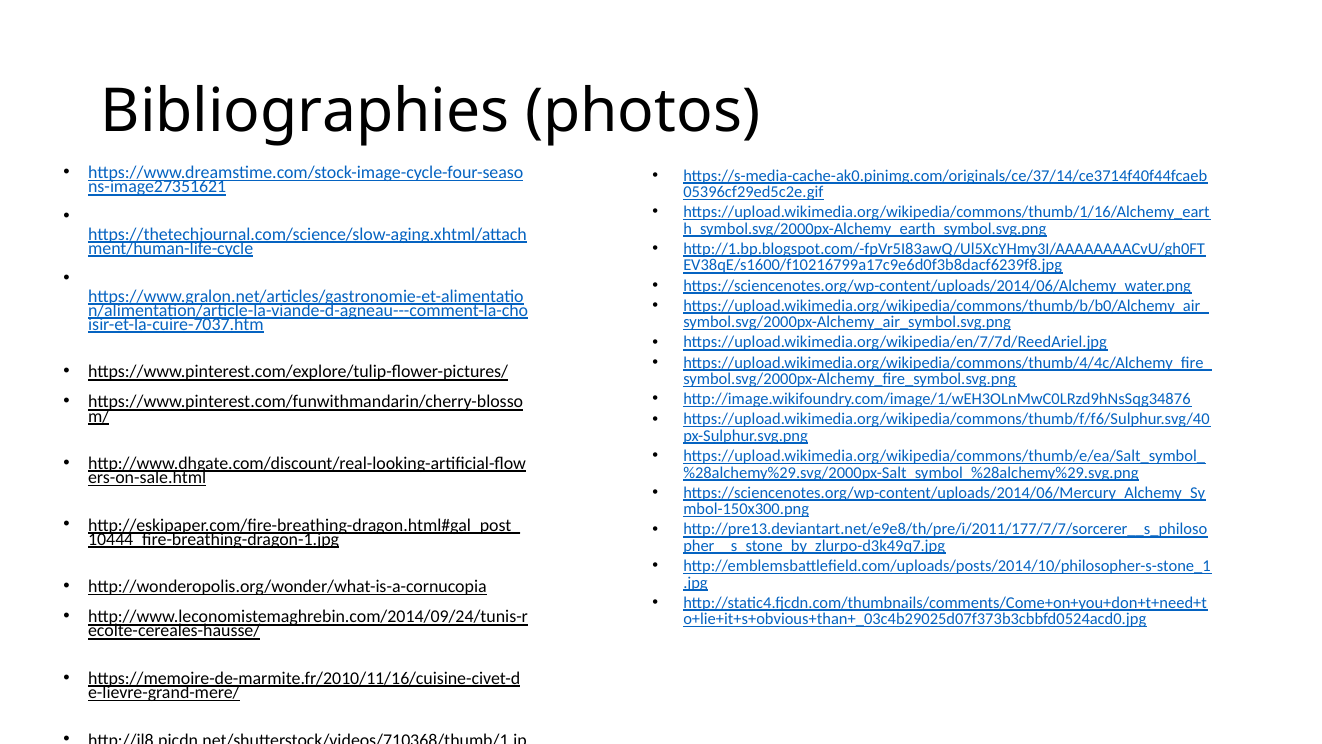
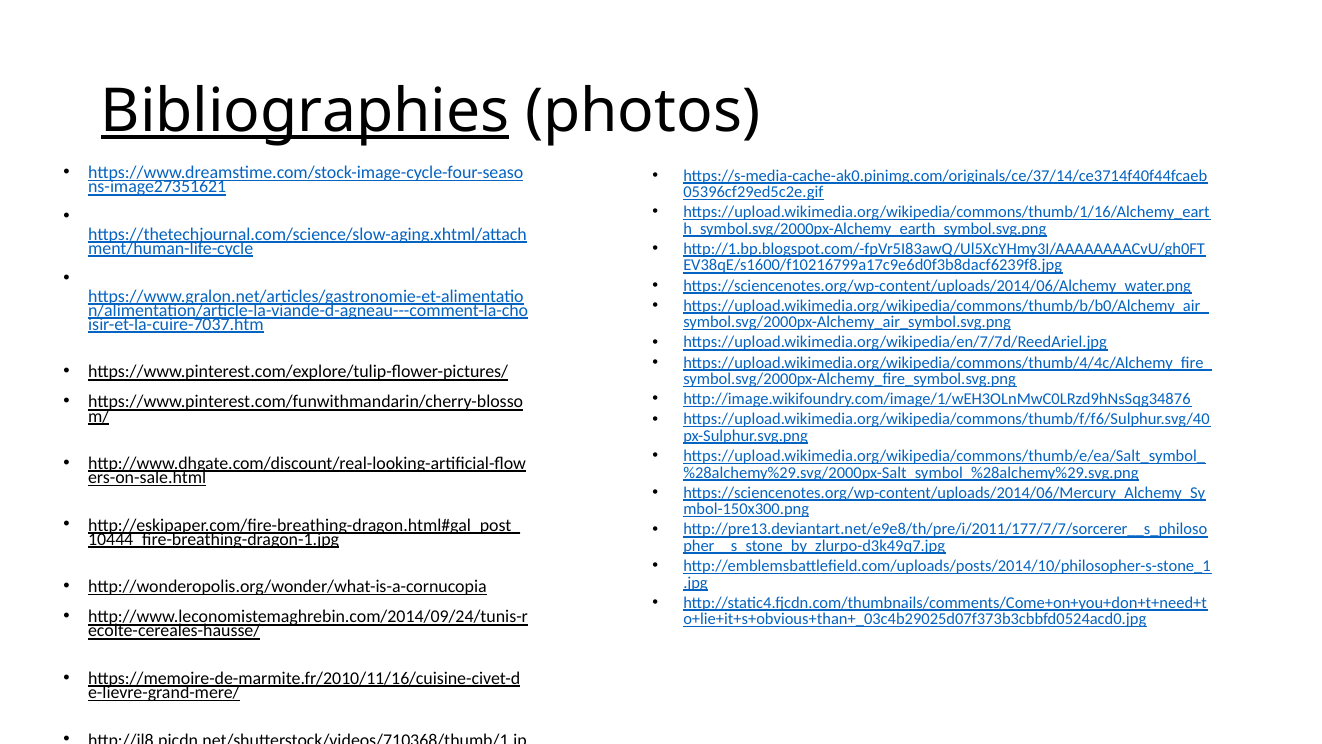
Bibliographies underline: none -> present
